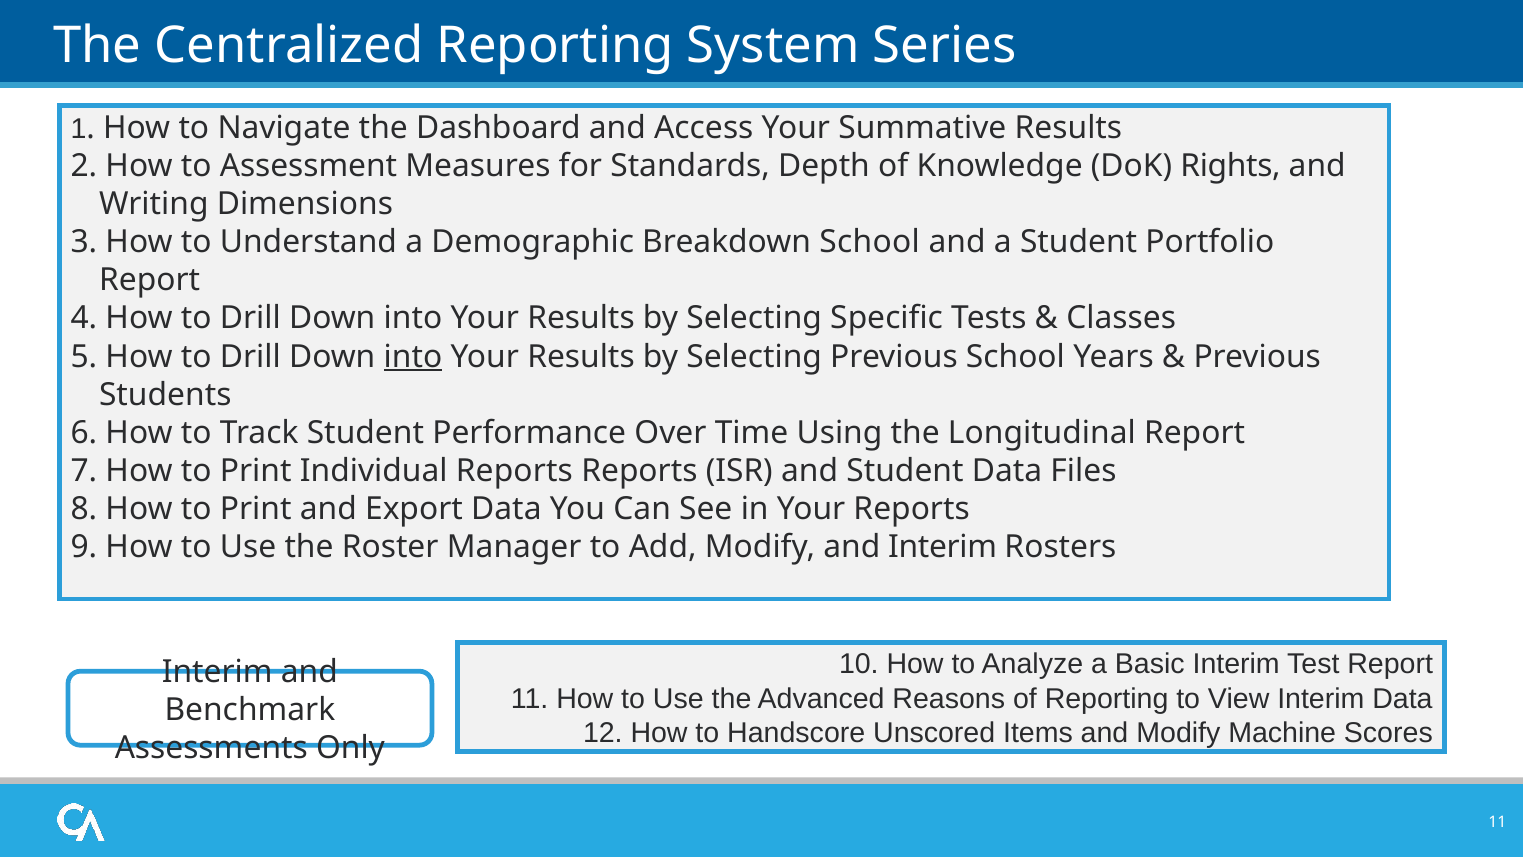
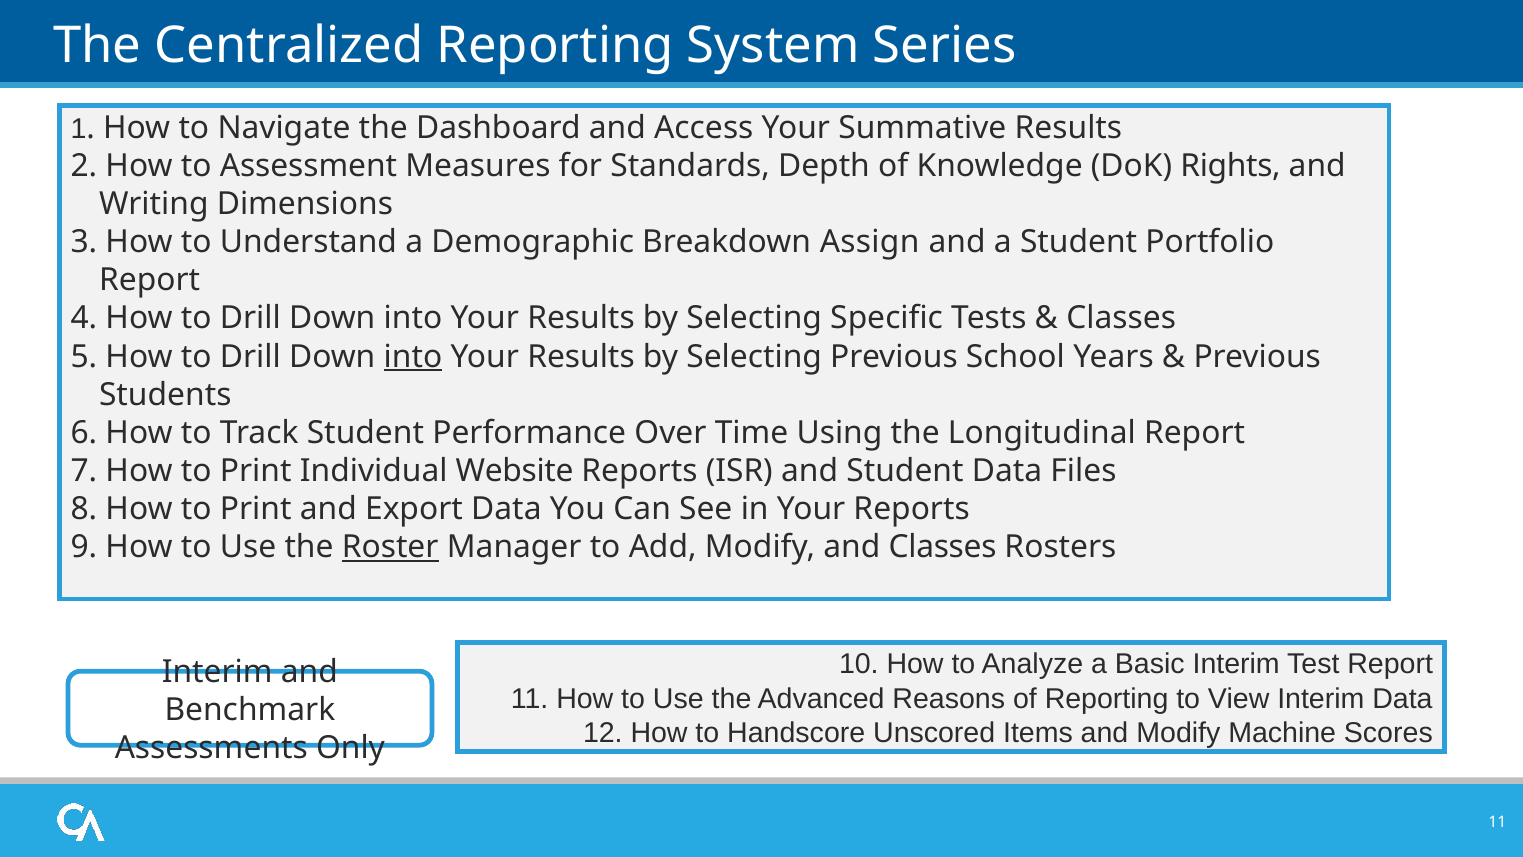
Breakdown School: School -> Assign
Individual Reports: Reports -> Website
Roster underline: none -> present
and Interim: Interim -> Classes
